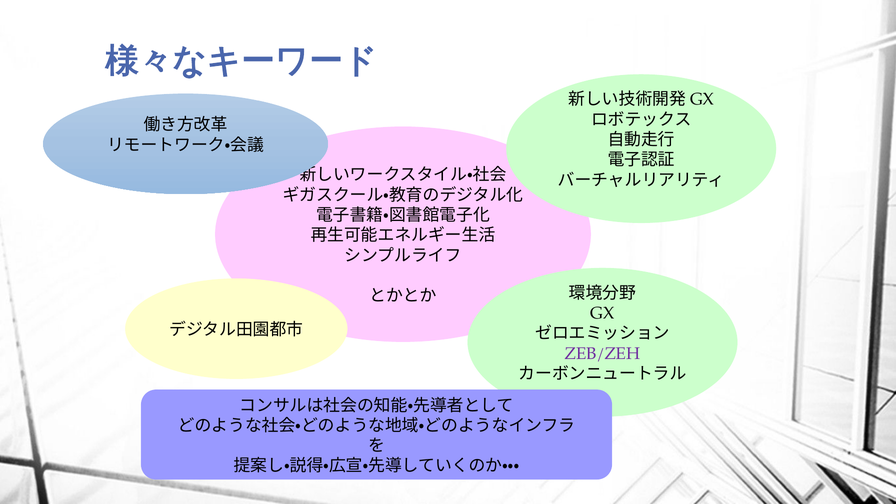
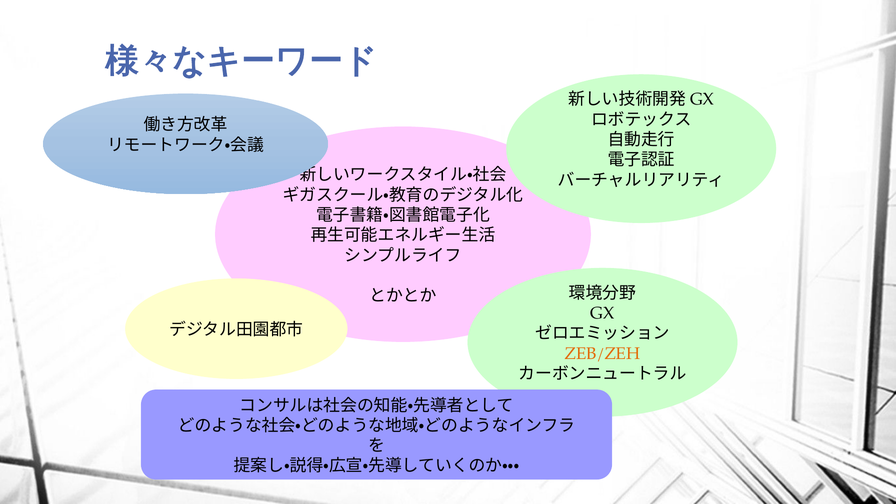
ZEB/ZEH colour: purple -> orange
